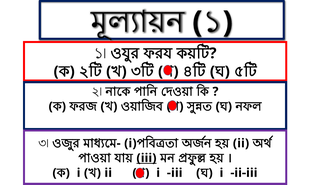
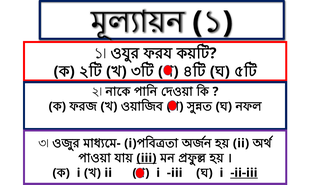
ii-iii underline: none -> present
